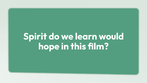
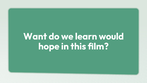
Spirit: Spirit -> Want
